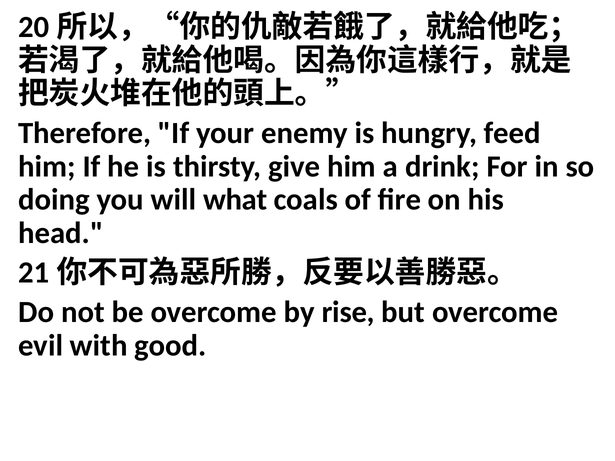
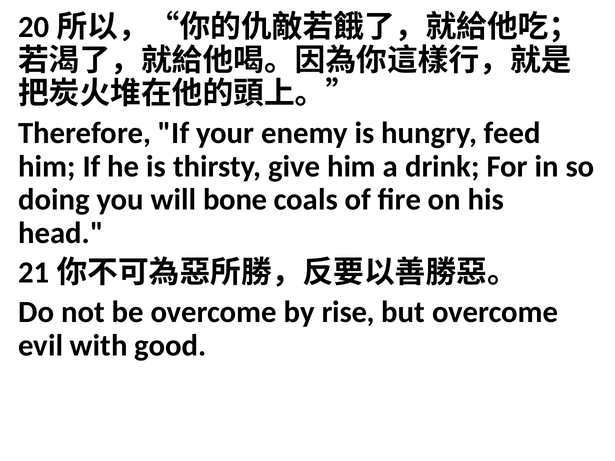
what: what -> bone
